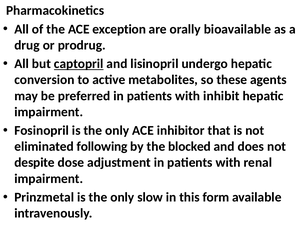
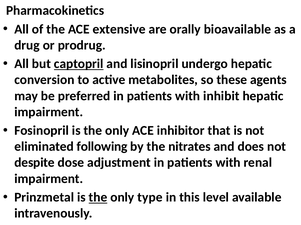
exception: exception -> extensive
blocked: blocked -> nitrates
the at (98, 198) underline: none -> present
slow: slow -> type
form: form -> level
